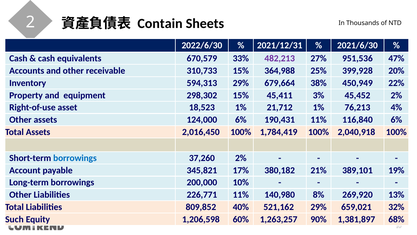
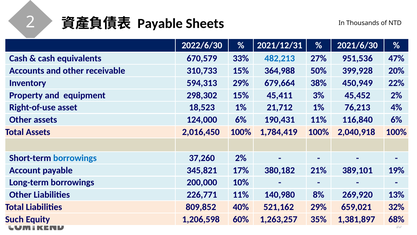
Contain at (160, 24): Contain -> Payable
482,213 colour: purple -> blue
25%: 25% -> 50%
90%: 90% -> 35%
